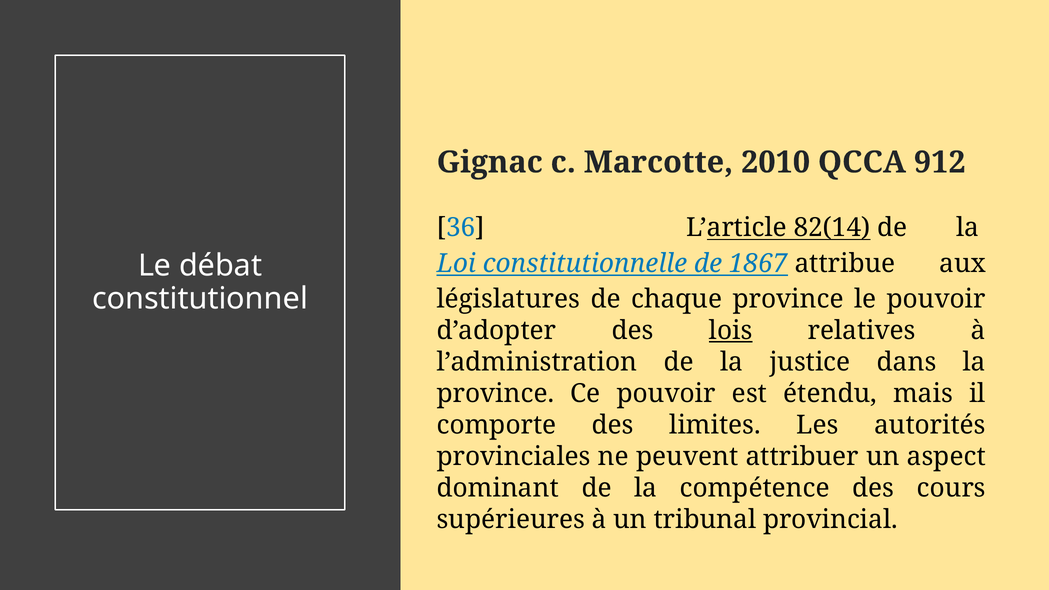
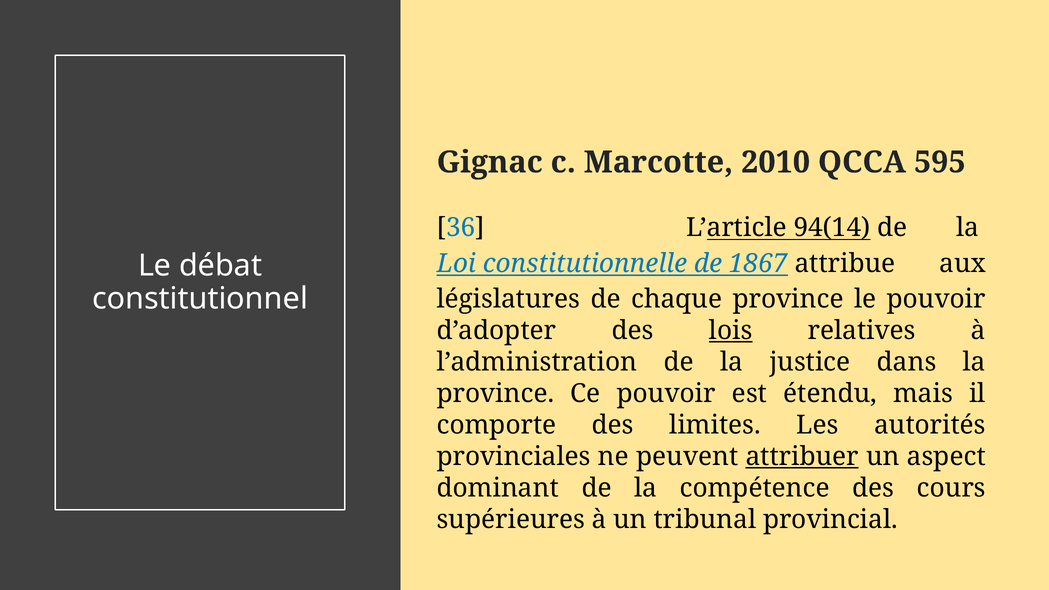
912: 912 -> 595
82(14: 82(14 -> 94(14
attribuer underline: none -> present
